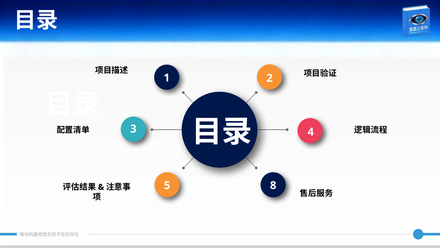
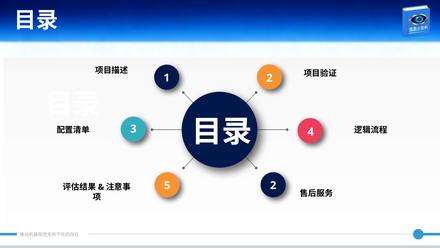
5 8: 8 -> 2
